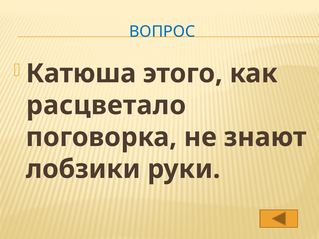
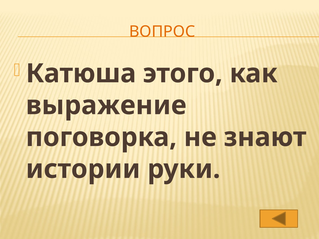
ВОПРОС colour: blue -> orange
расцветало: расцветало -> выражение
лобзики: лобзики -> истории
